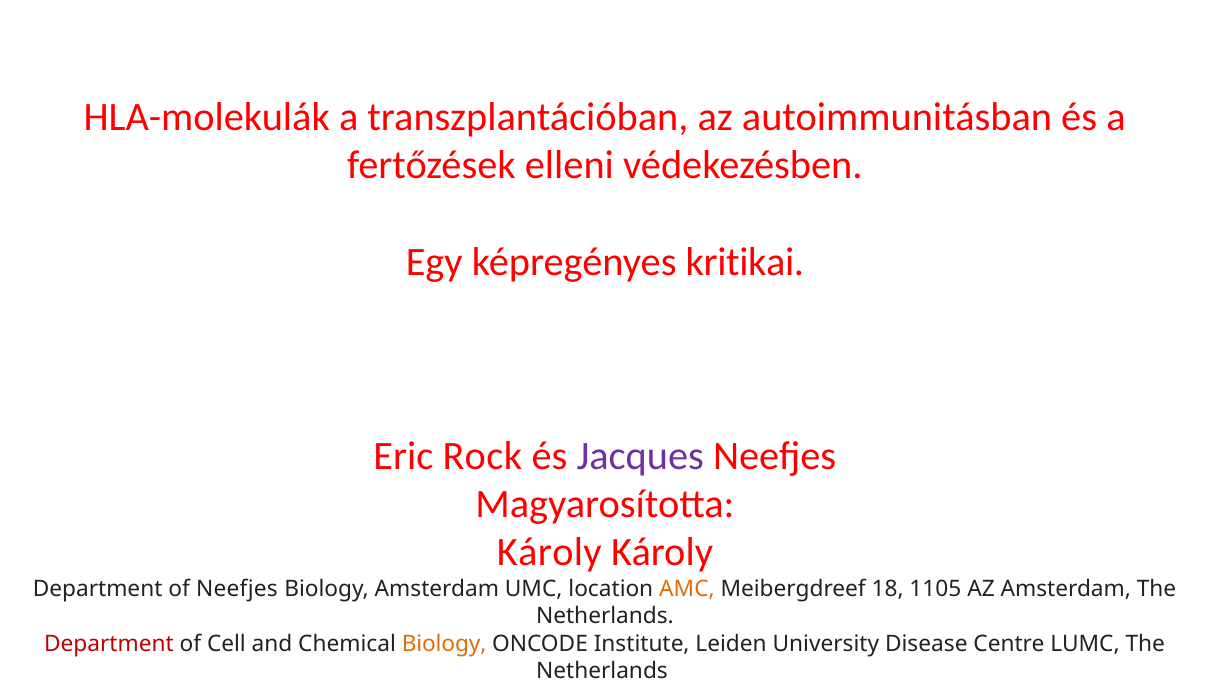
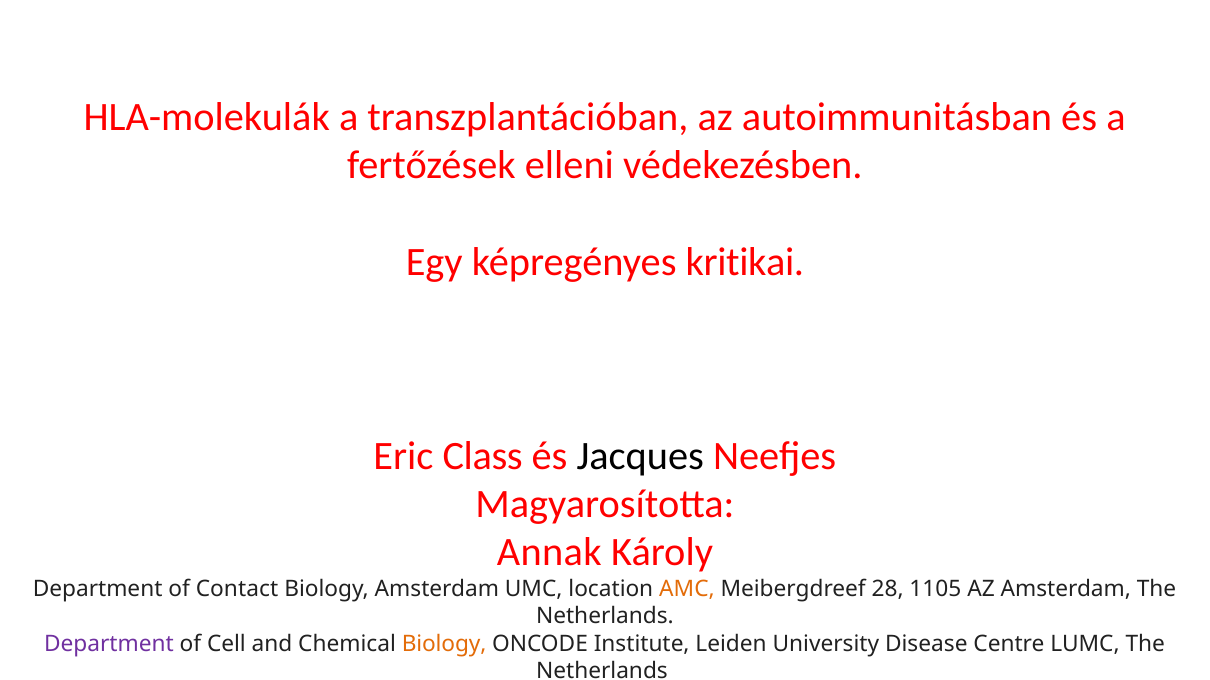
Rock: Rock -> Class
Jacques colour: purple -> black
Károly at (549, 553): Károly -> Annak
of Neefjes: Neefjes -> Contact
18: 18 -> 28
Department at (109, 644) colour: red -> purple
